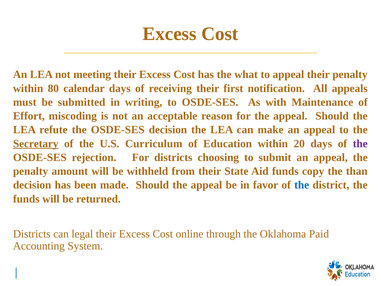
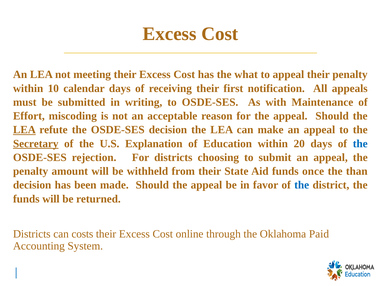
80: 80 -> 10
LEA at (24, 130) underline: none -> present
Curriculum: Curriculum -> Explanation
the at (360, 143) colour: purple -> blue
copy: copy -> once
legal: legal -> costs
